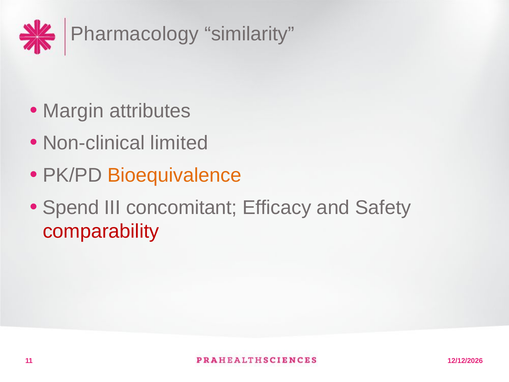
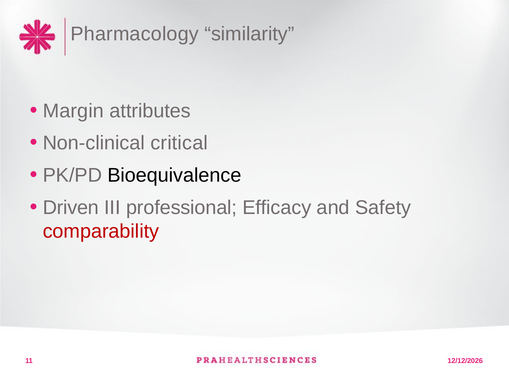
limited: limited -> critical
Bioequivalence colour: orange -> black
Spend: Spend -> Driven
concomitant: concomitant -> professional
